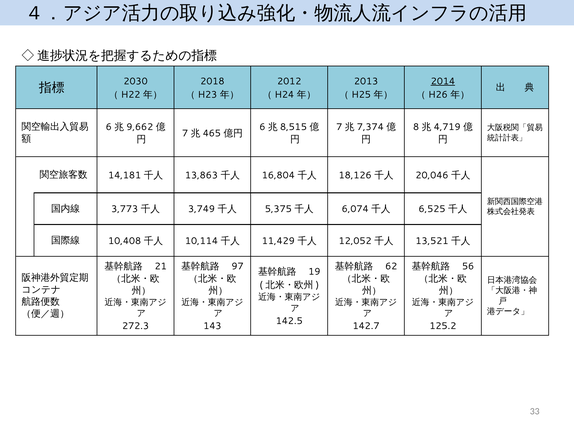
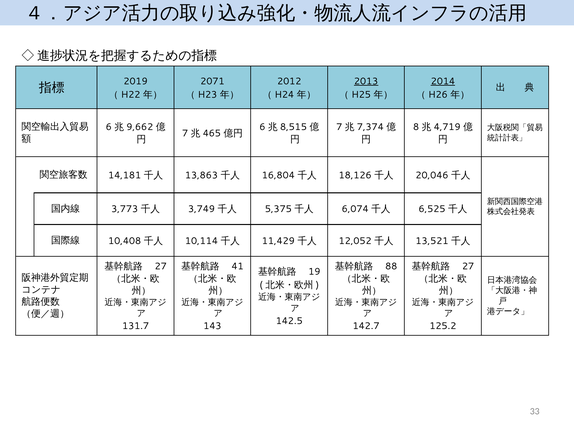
2030: 2030 -> 2019
2018: 2018 -> 2071
2013 underline: none -> present
21 at (161, 266): 21 -> 27
97: 97 -> 41
62: 62 -> 88
56 at (468, 266): 56 -> 27
272.3: 272.3 -> 131.7
